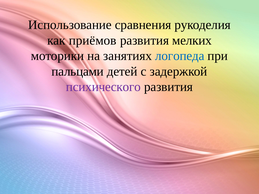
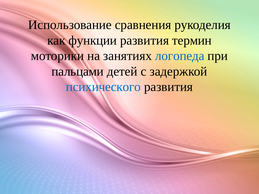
приёмов: приёмов -> функции
мелких: мелких -> термин
психического colour: purple -> blue
